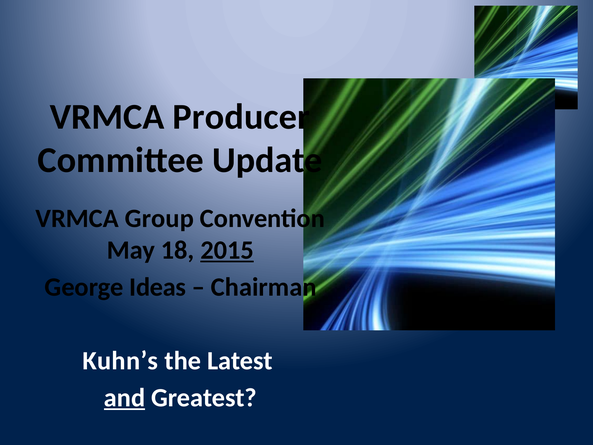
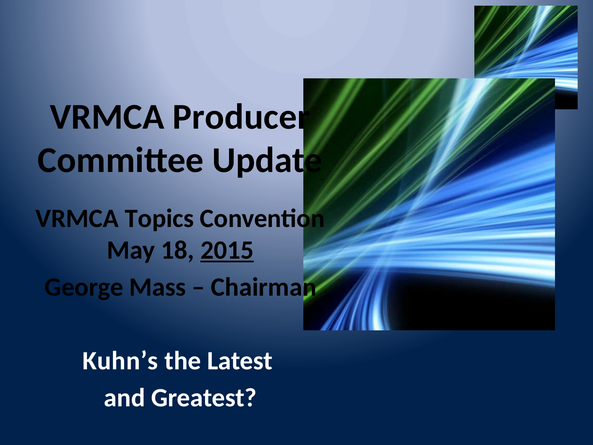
Group: Group -> Topics
Ideas: Ideas -> Mass
and underline: present -> none
